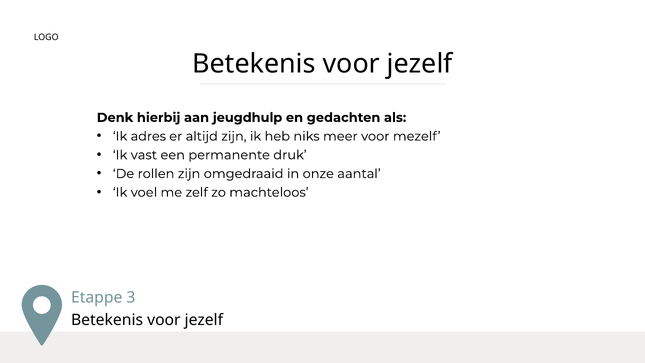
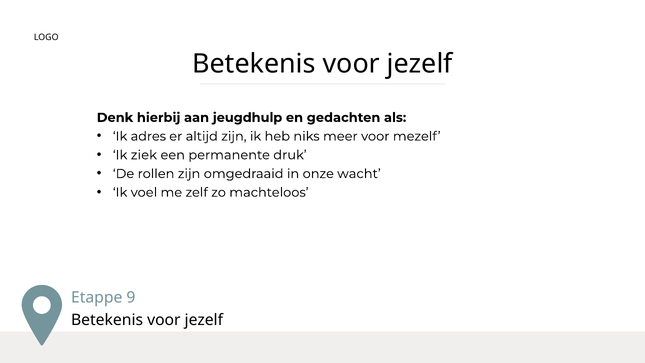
vast: vast -> ziek
aantal: aantal -> wacht
3: 3 -> 9
